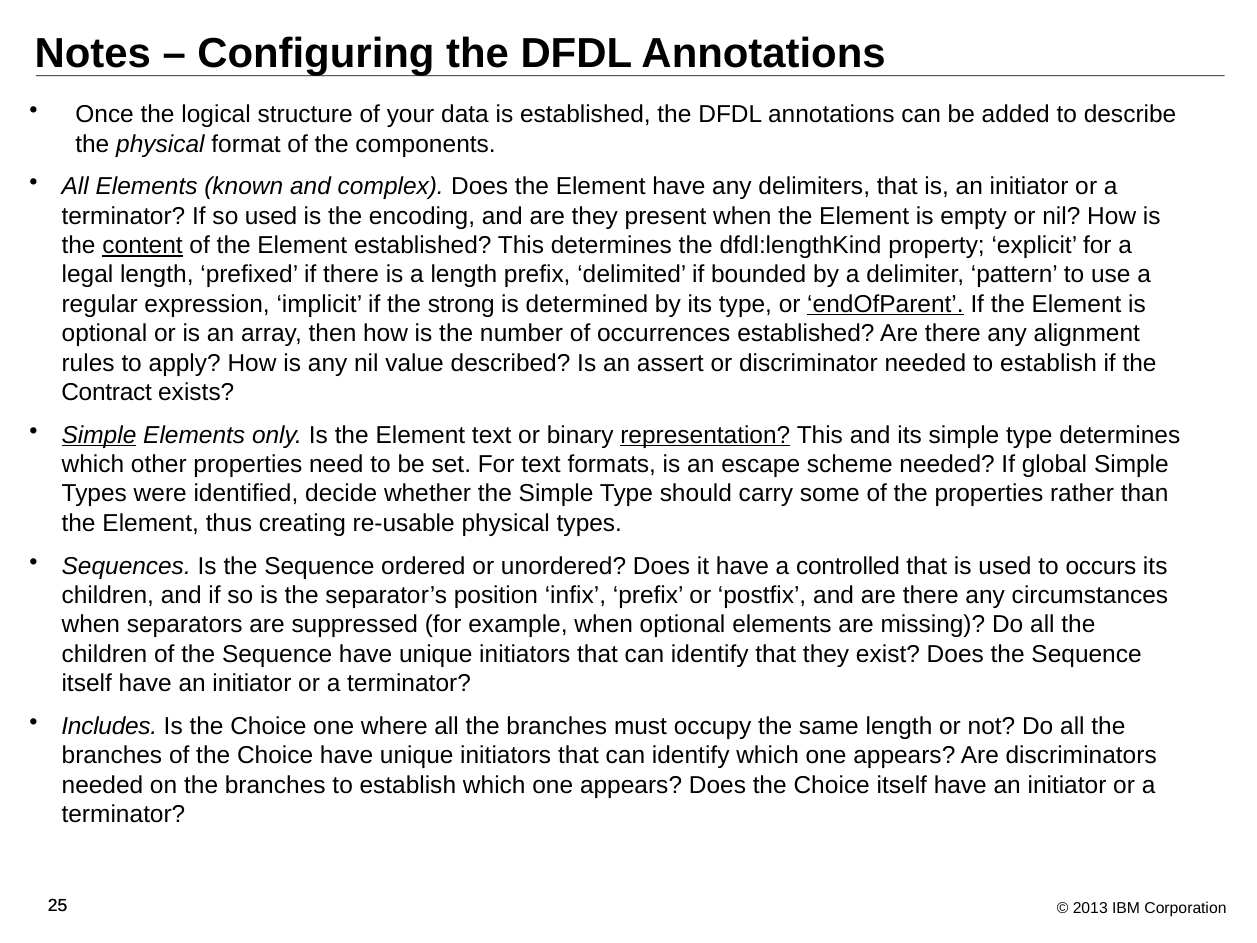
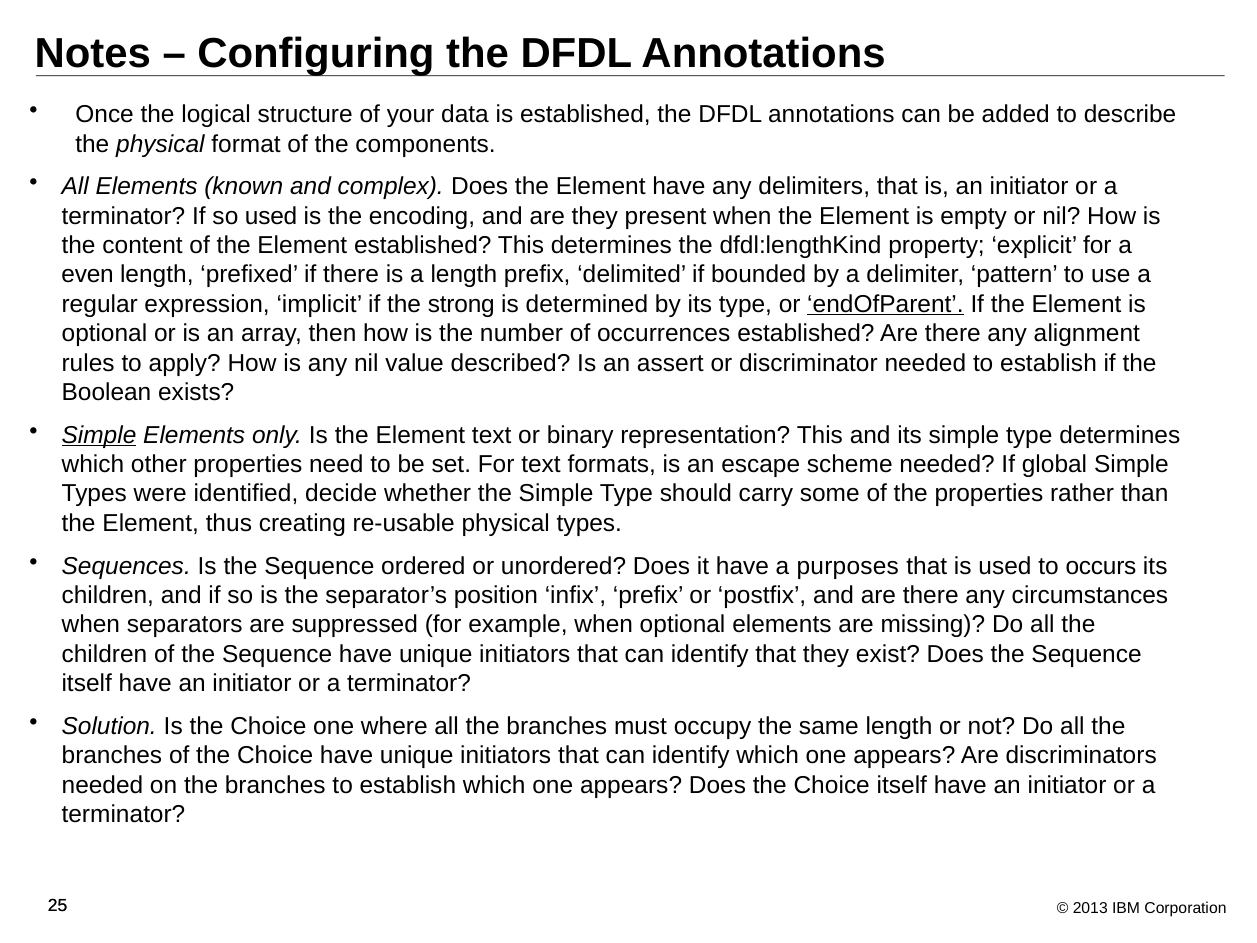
content underline: present -> none
legal: legal -> even
Contract: Contract -> Boolean
representation underline: present -> none
controlled: controlled -> purposes
Includes: Includes -> Solution
